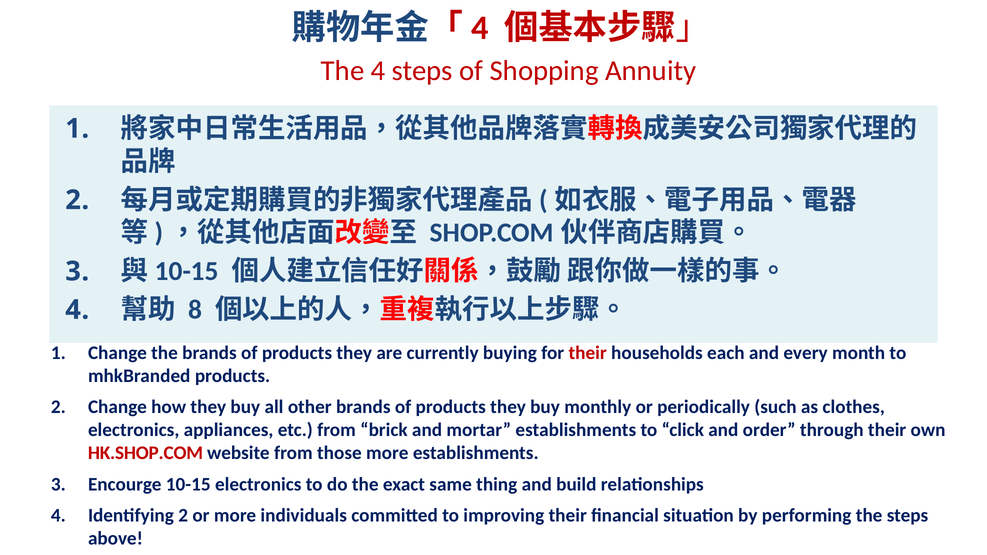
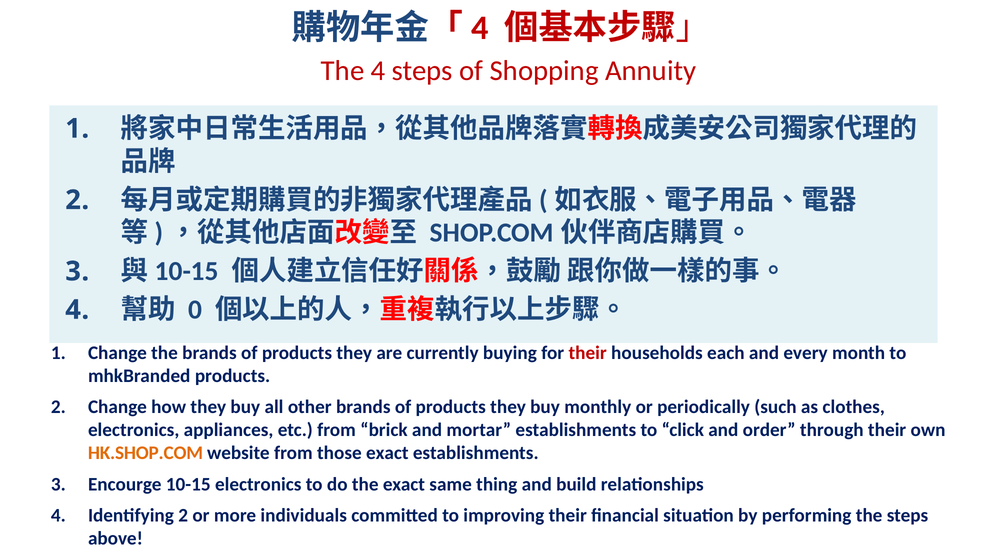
8: 8 -> 0
HK.SHOP.COM colour: red -> orange
those more: more -> exact
